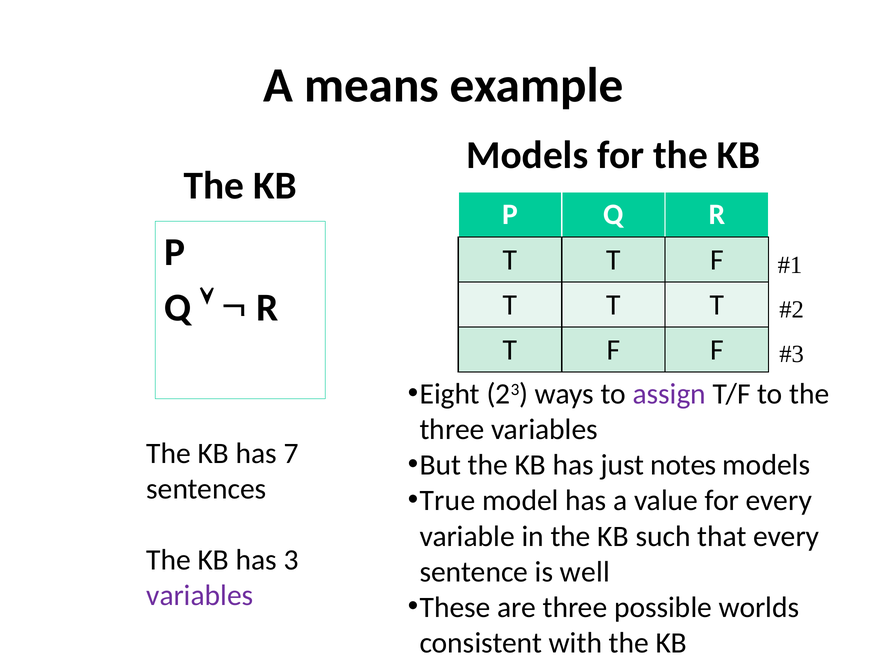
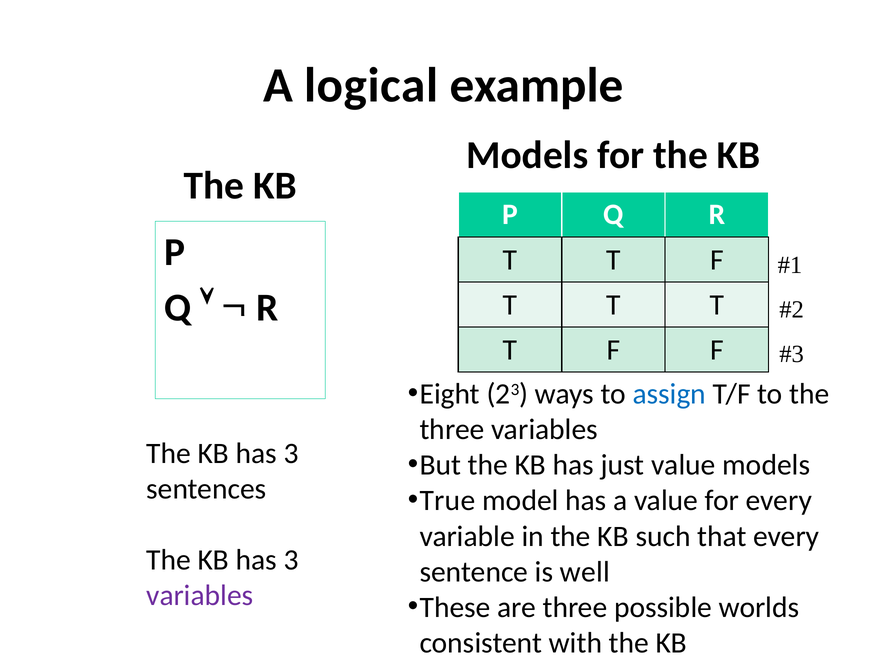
means: means -> logical
assign colour: purple -> blue
7 at (291, 453): 7 -> 3
just notes: notes -> value
